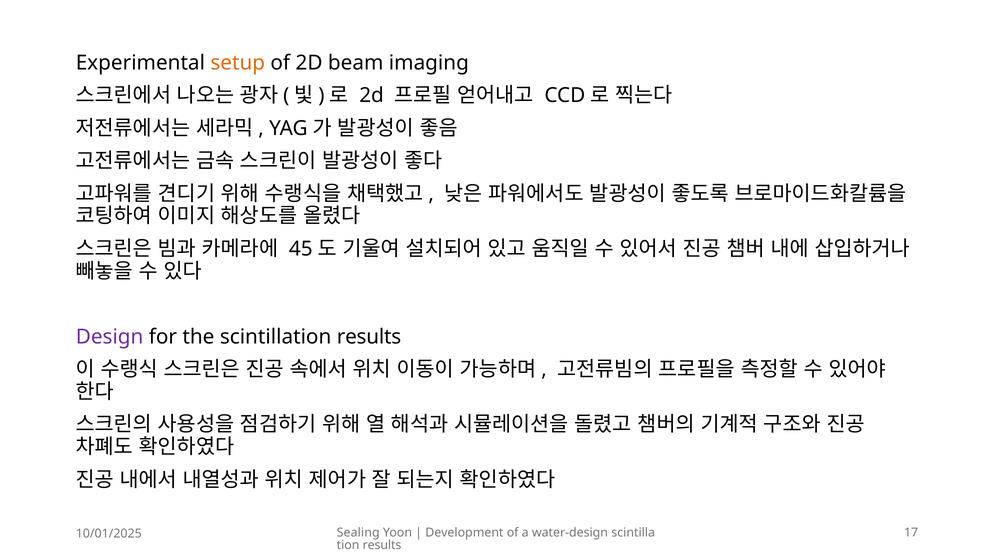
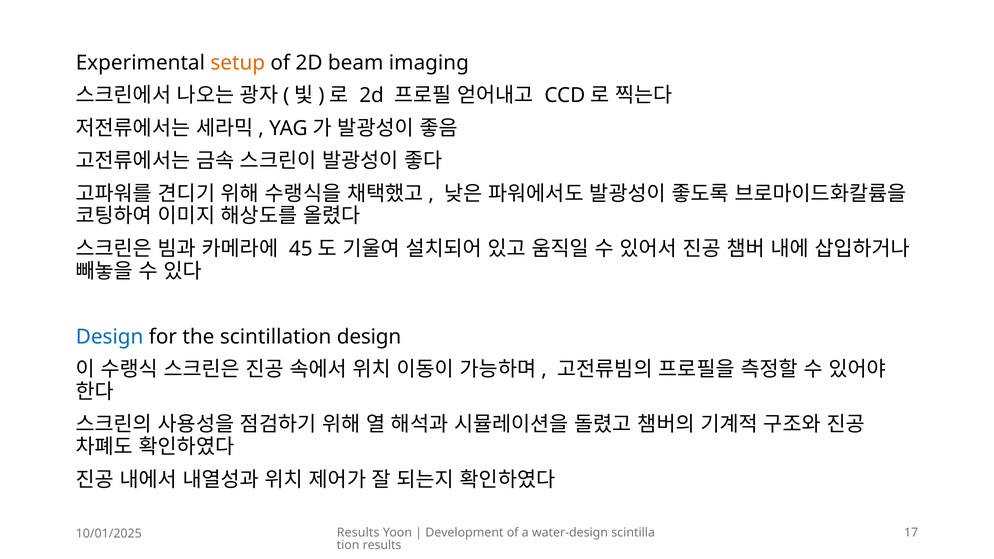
Design at (110, 337) colour: purple -> blue
scintillation results: results -> design
Sealing at (358, 533): Sealing -> Results
